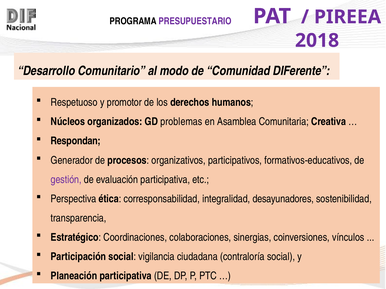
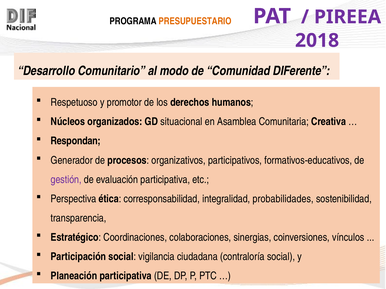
PRESUPUESTARIO colour: purple -> orange
problemas: problemas -> situacional
desayunadores: desayunadores -> probabilidades
